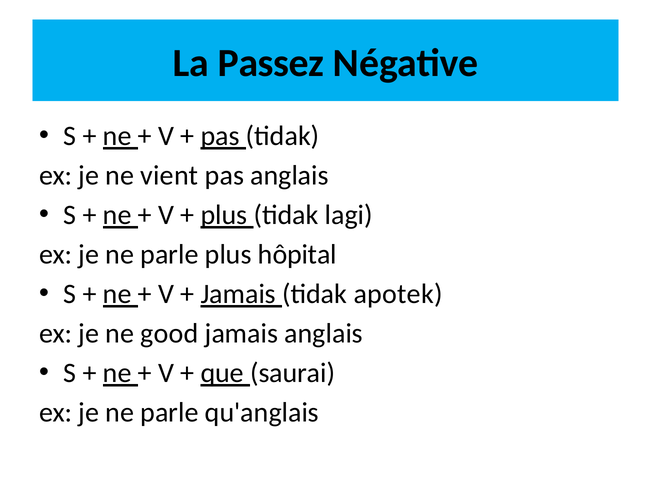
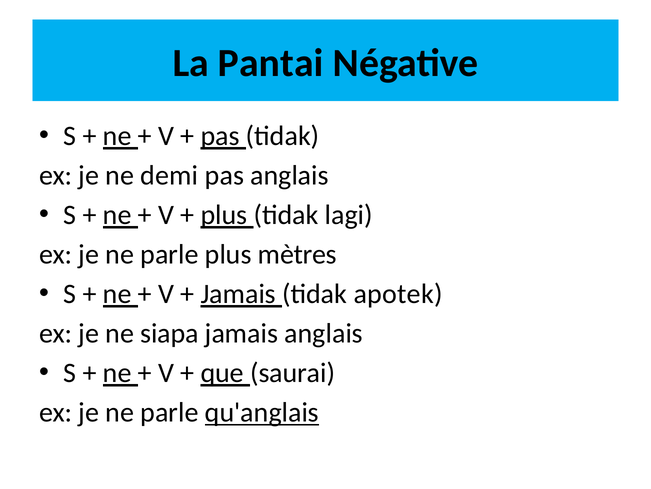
Passez: Passez -> Pantai
vient: vient -> demi
hôpital: hôpital -> mètres
good: good -> siapa
qu'anglais underline: none -> present
